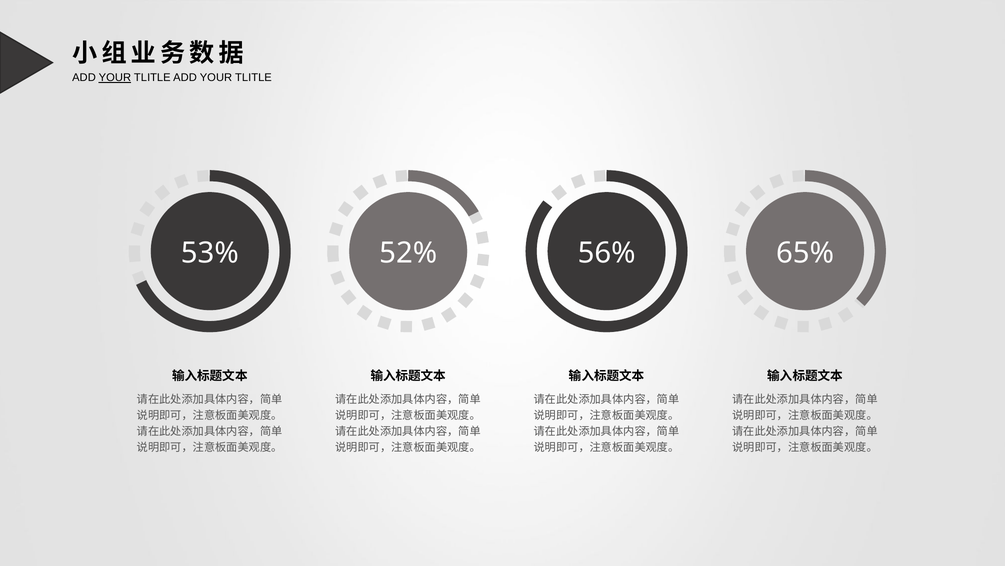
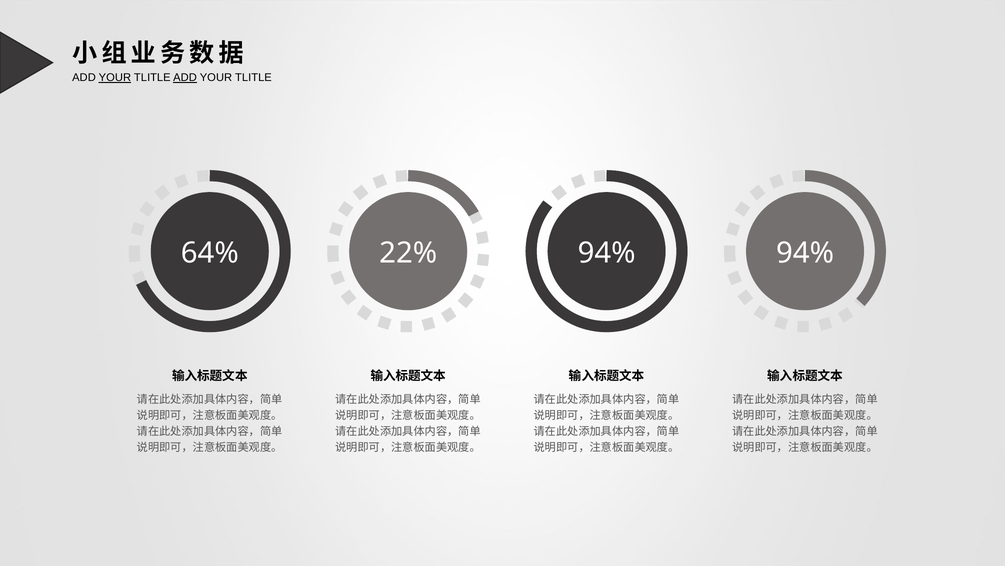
ADD at (185, 78) underline: none -> present
53%: 53% -> 64%
52%: 52% -> 22%
56% at (607, 253): 56% -> 94%
65% at (805, 253): 65% -> 94%
